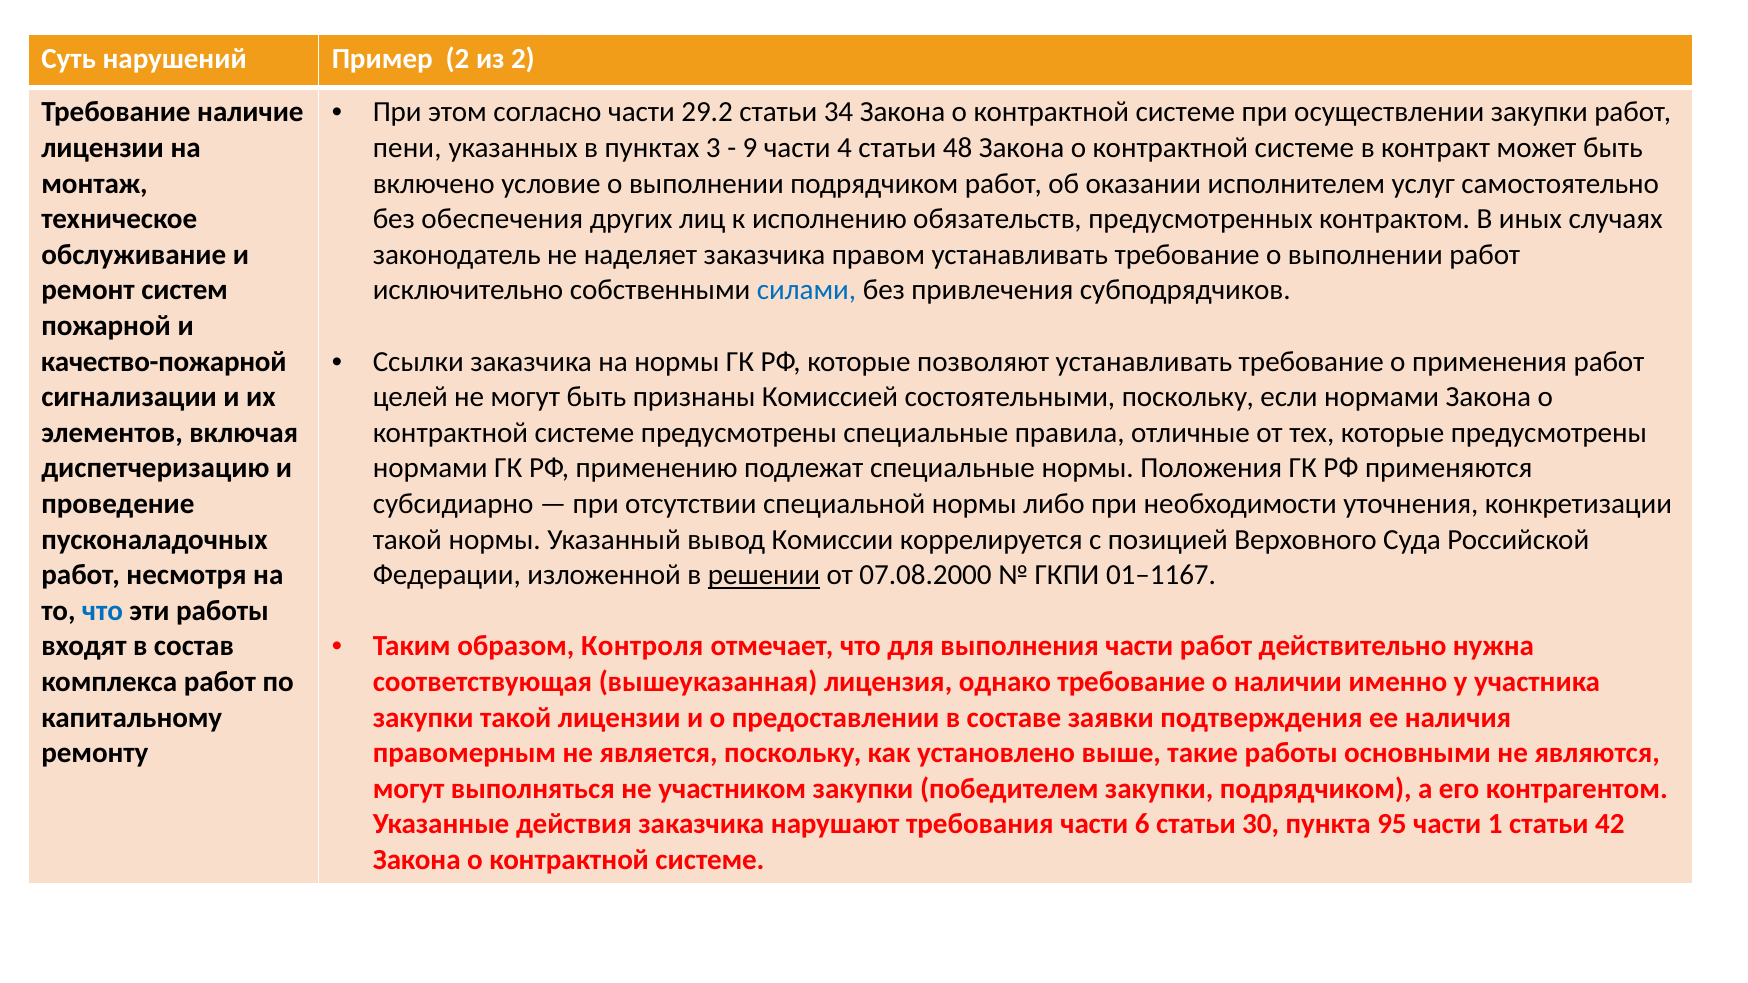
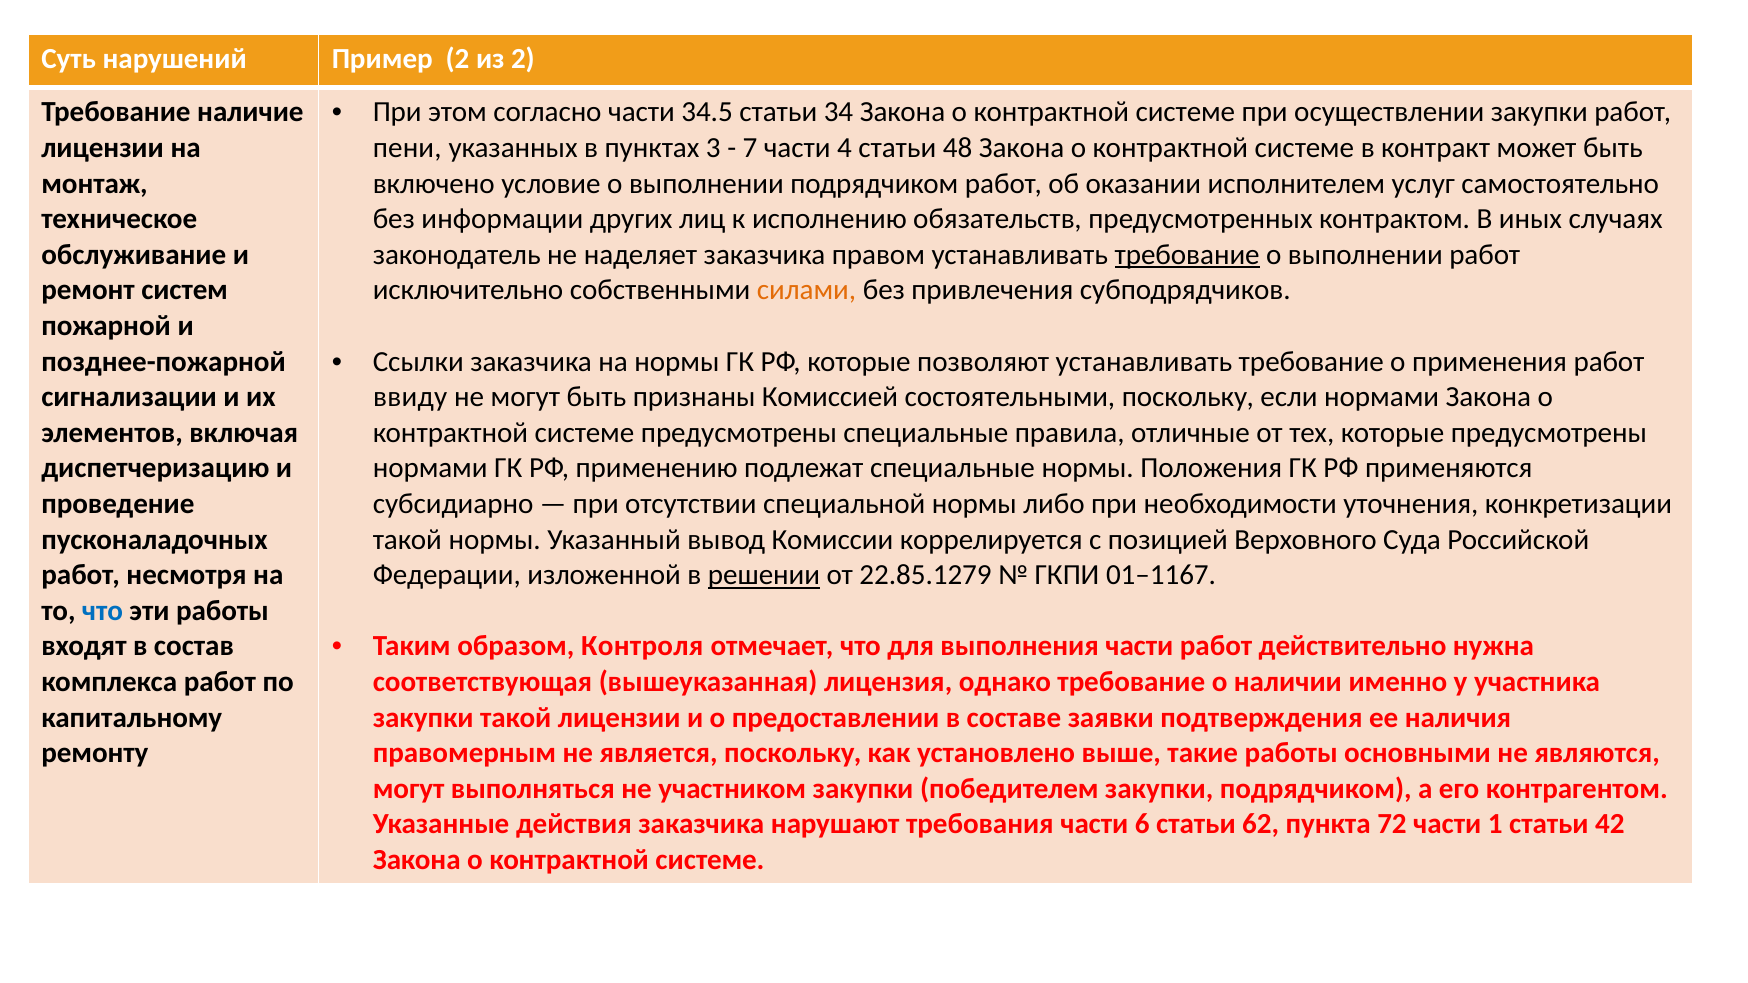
29.2: 29.2 -> 34.5
9: 9 -> 7
обеспечения: обеспечения -> информации
требование at (1187, 255) underline: none -> present
силами colour: blue -> orange
качество-пожарной: качество-пожарной -> позднее-пожарной
целей: целей -> ввиду
07.08.2000: 07.08.2000 -> 22.85.1279
30: 30 -> 62
95: 95 -> 72
